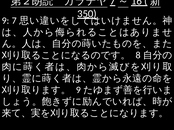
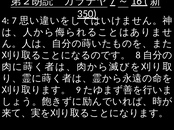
9: 9 -> 4
